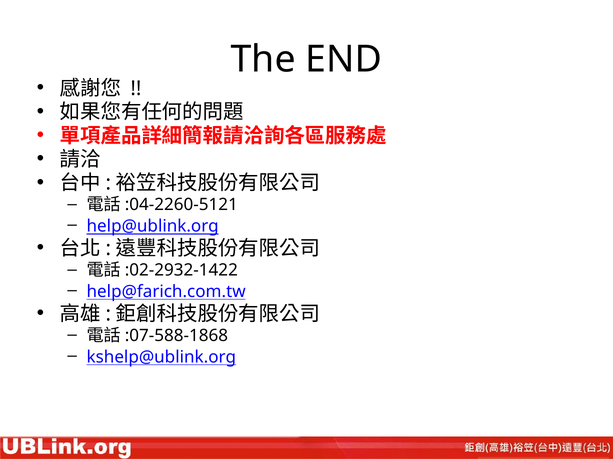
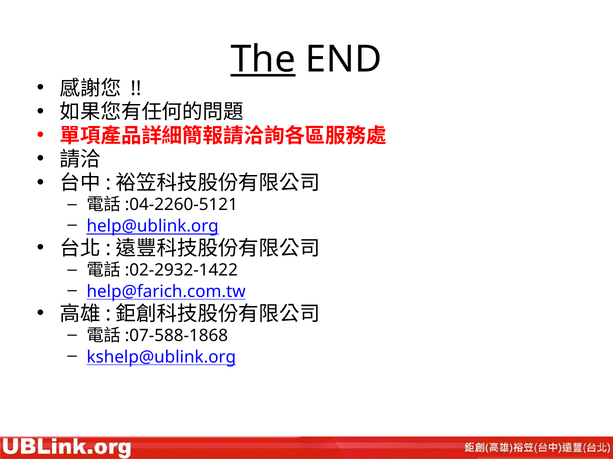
The underline: none -> present
